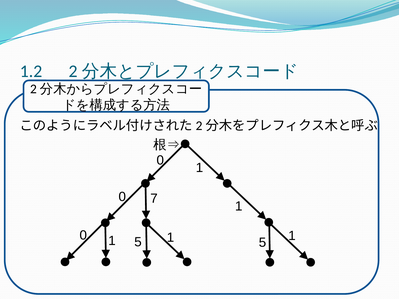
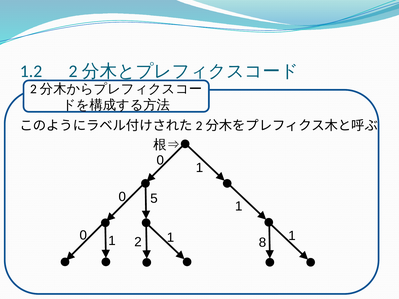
7: 7 -> 5
0 1 5: 5 -> 2
5 at (262, 243): 5 -> 8
